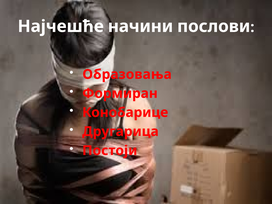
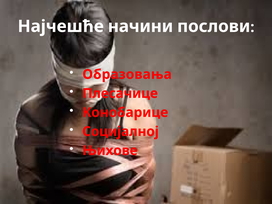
Формиран: Формиран -> Плесачице
Другарица: Другарица -> Социјалној
Постоји: Постоји -> Њихове
